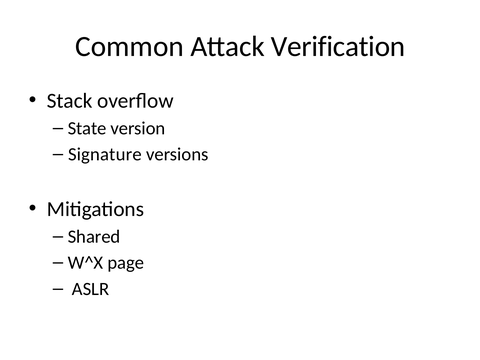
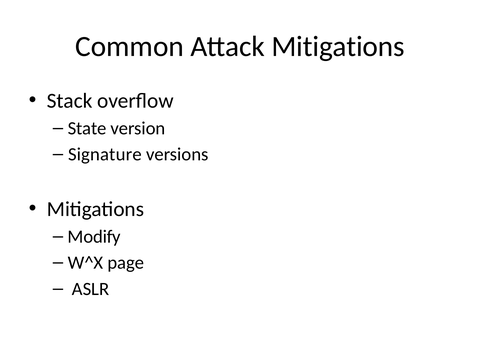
Attack Verification: Verification -> Mitigations
Shared: Shared -> Modify
